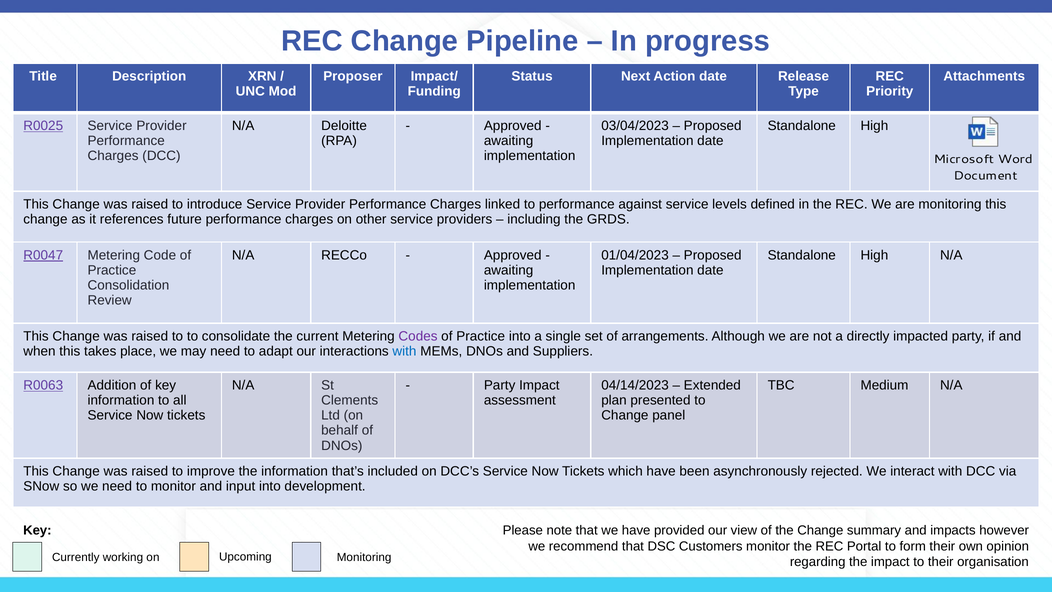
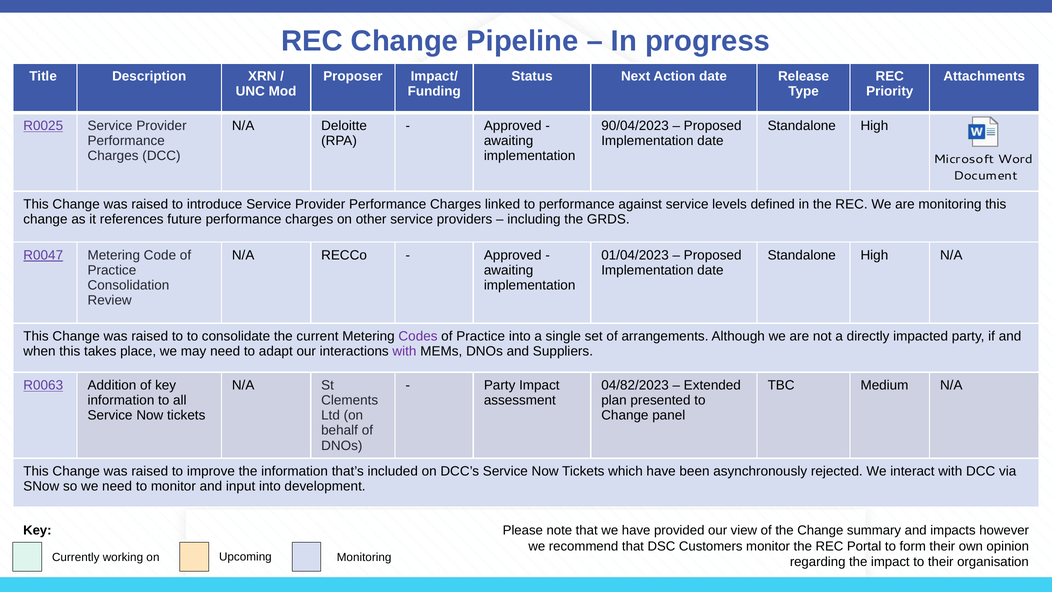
03/04/2023: 03/04/2023 -> 90/04/2023
with at (404, 351) colour: blue -> purple
04/14/2023: 04/14/2023 -> 04/82/2023
